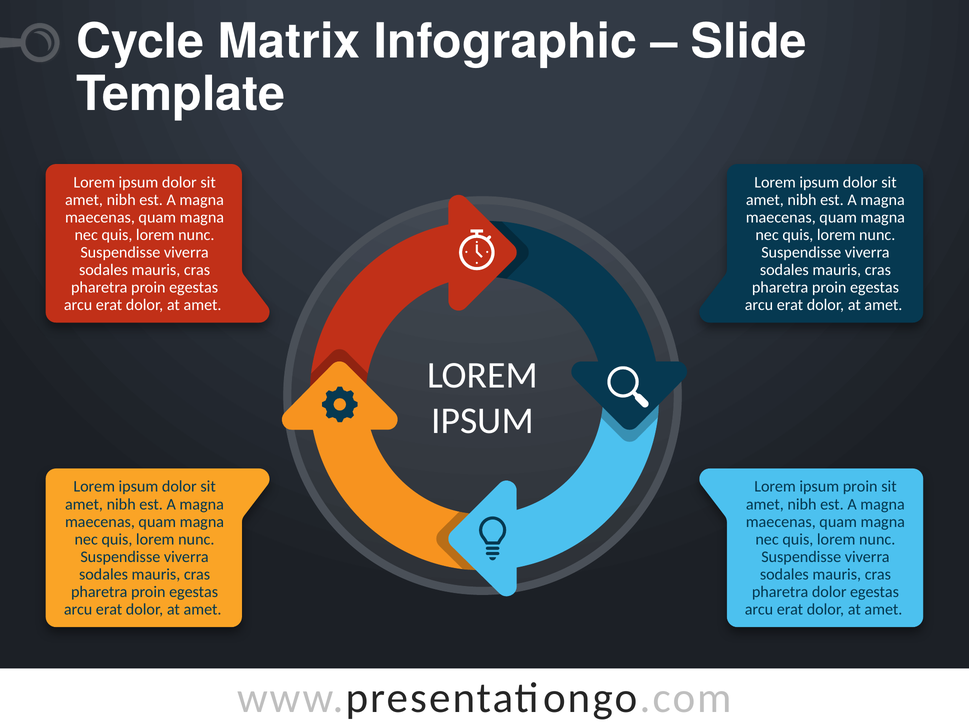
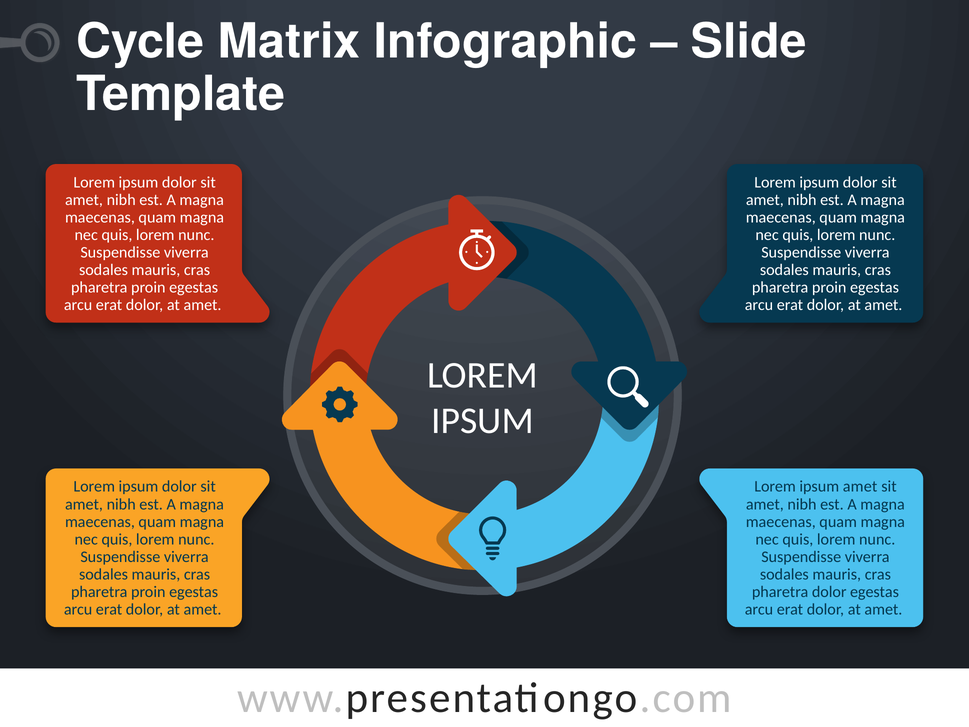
ipsum proin: proin -> amet
